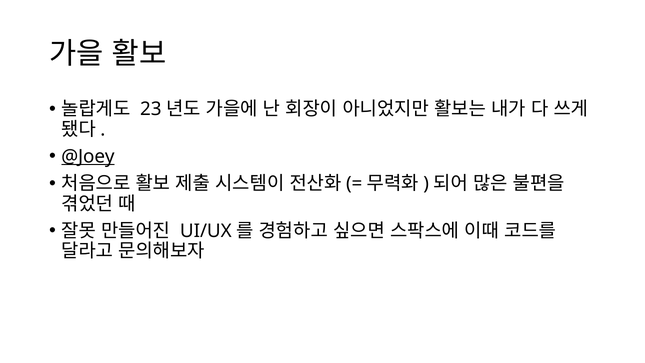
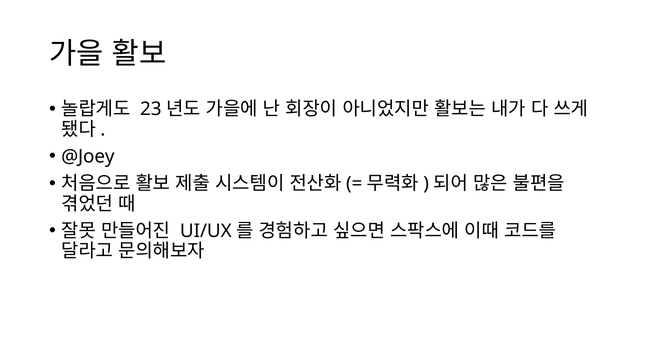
@Joey underline: present -> none
